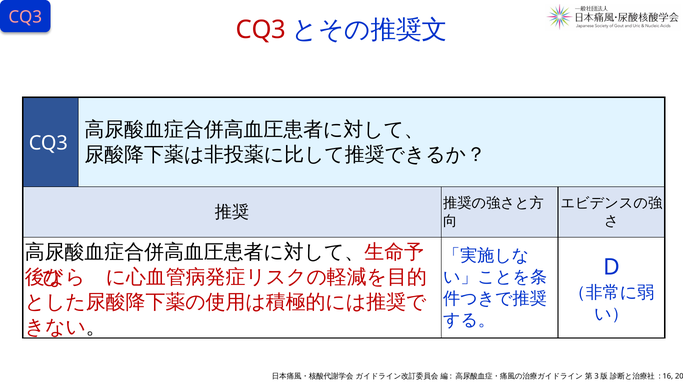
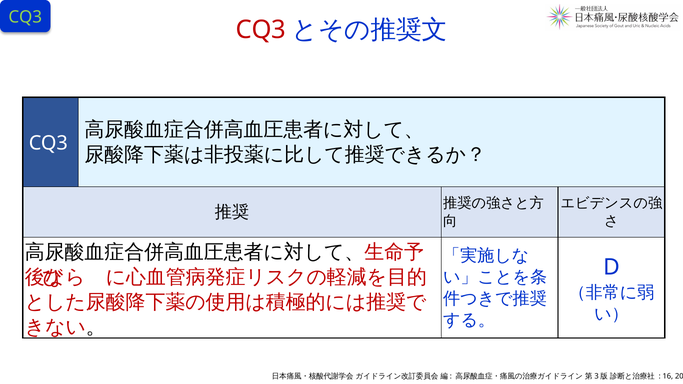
CQ3 at (25, 17) colour: pink -> light green
